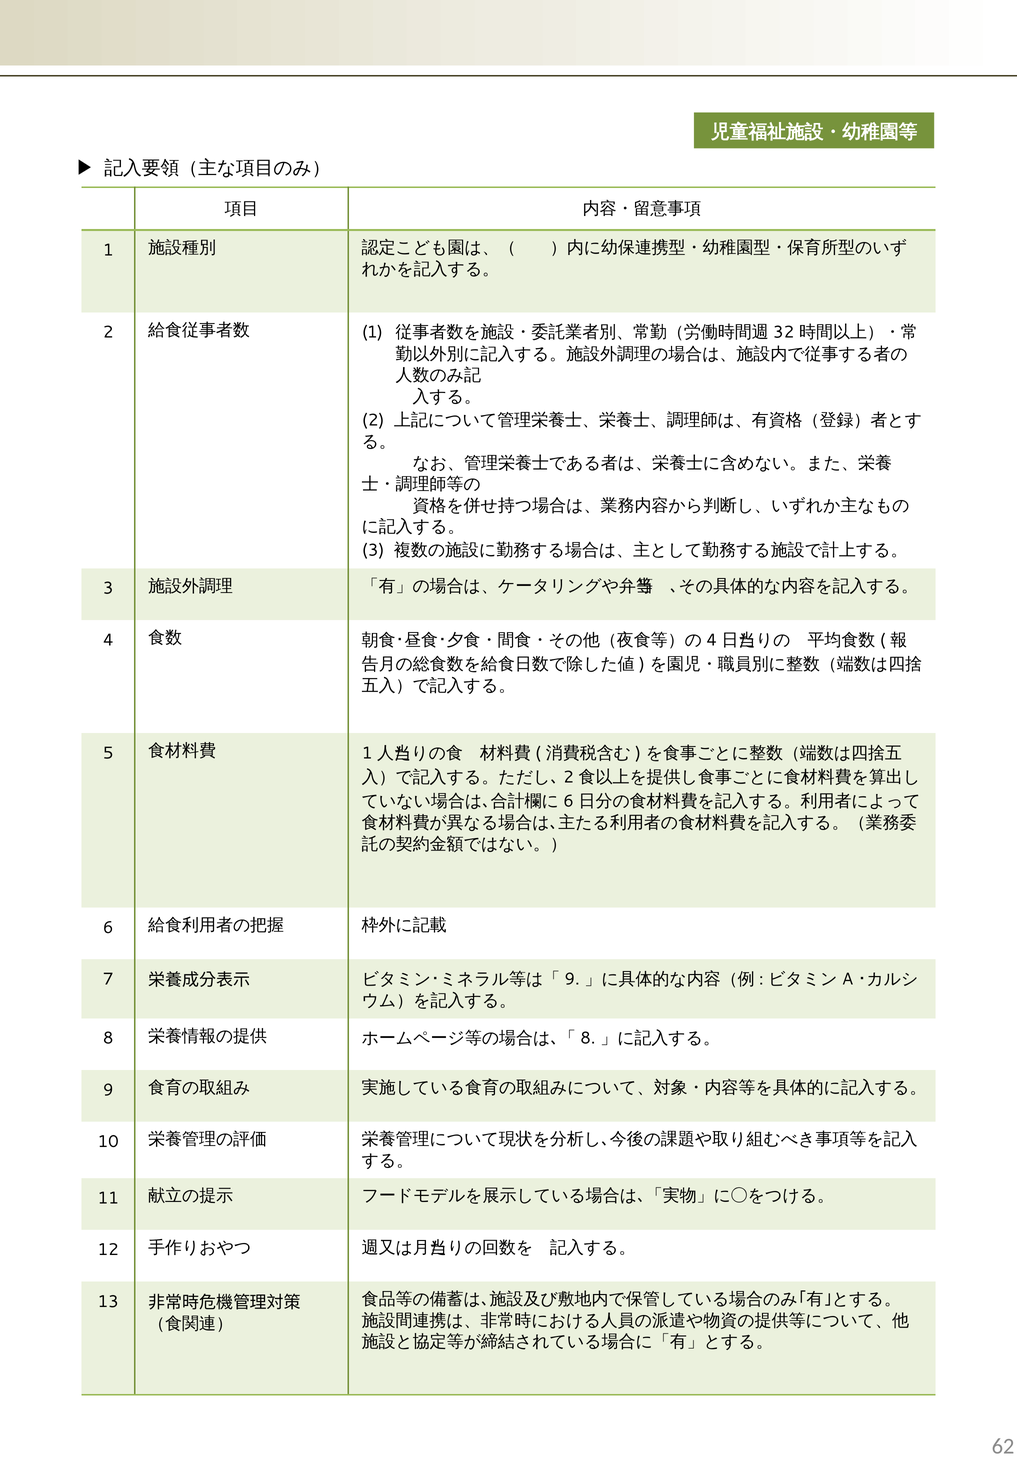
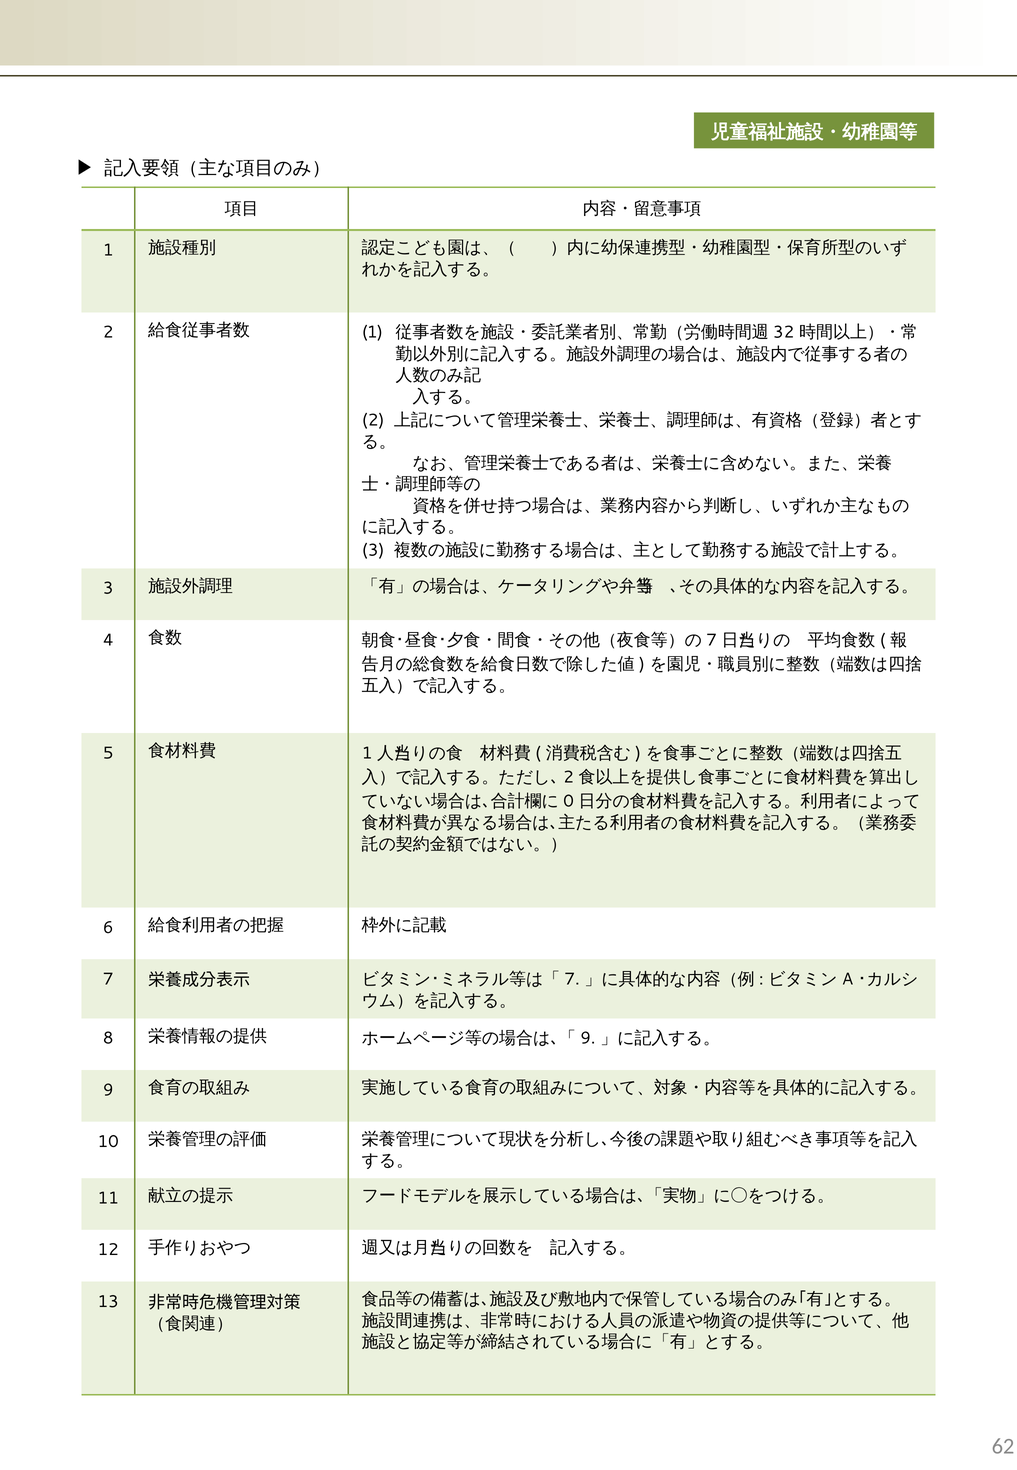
4 at (712, 640): 4 -> 7
6 at (569, 800): 6 -> 0
9 at (572, 978): 9 -> 7
8 at (588, 1038): 8 -> 9
